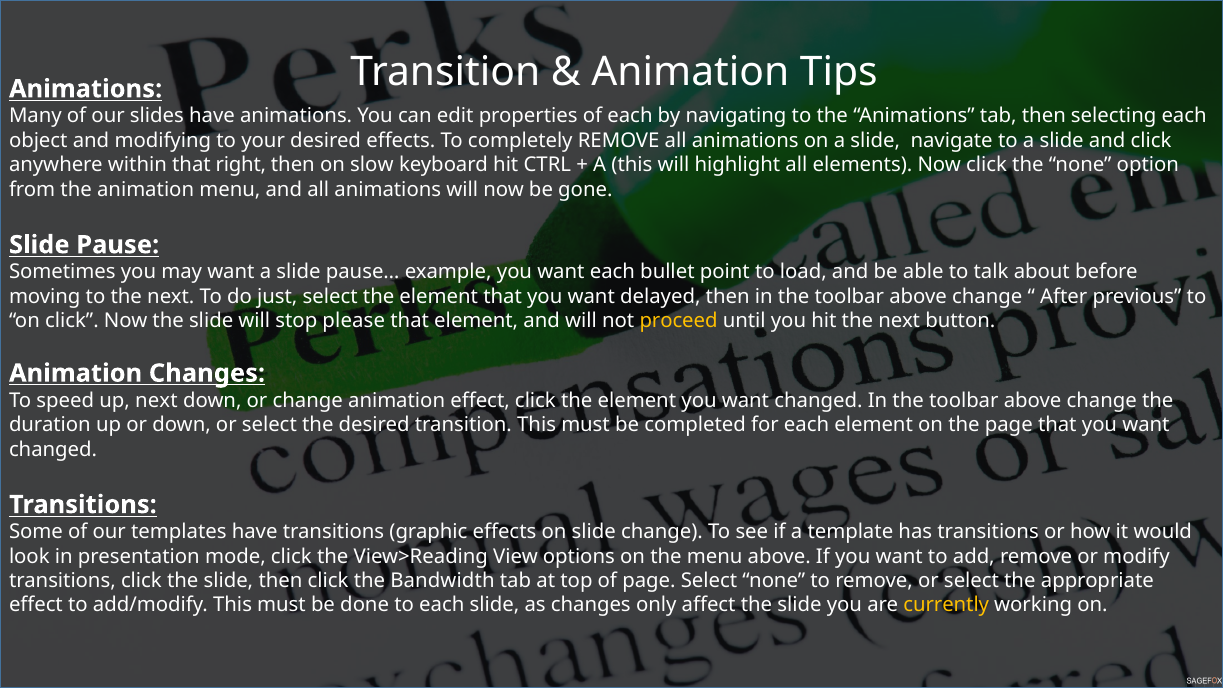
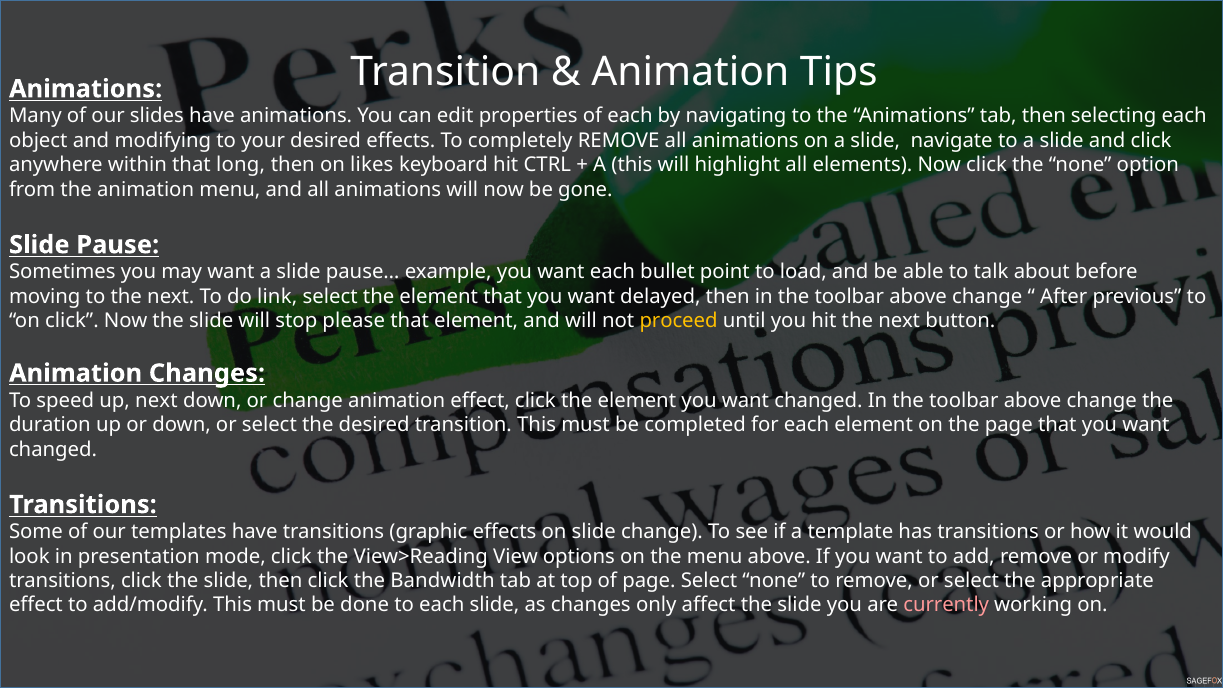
right: right -> long
slow: slow -> likes
just: just -> link
currently colour: yellow -> pink
